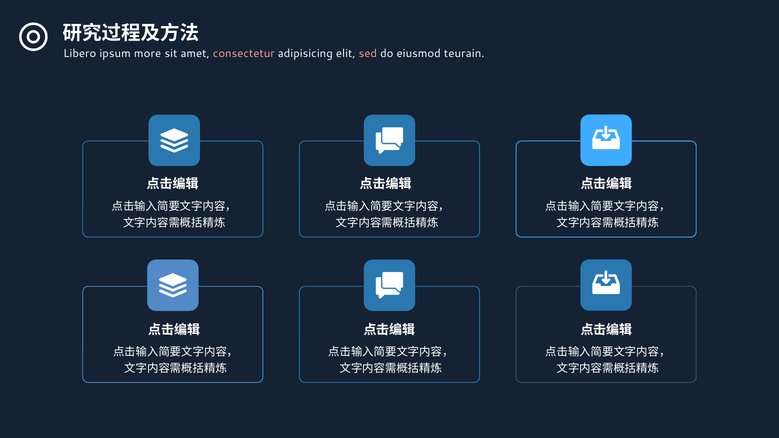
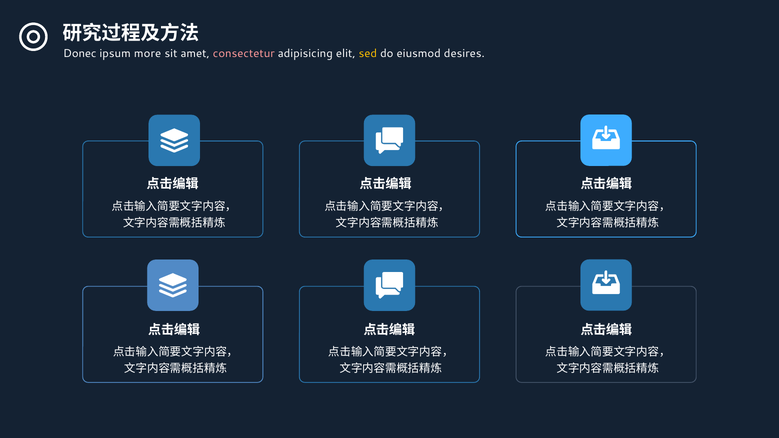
Libero: Libero -> Donec
sed colour: pink -> yellow
teurain: teurain -> desires
